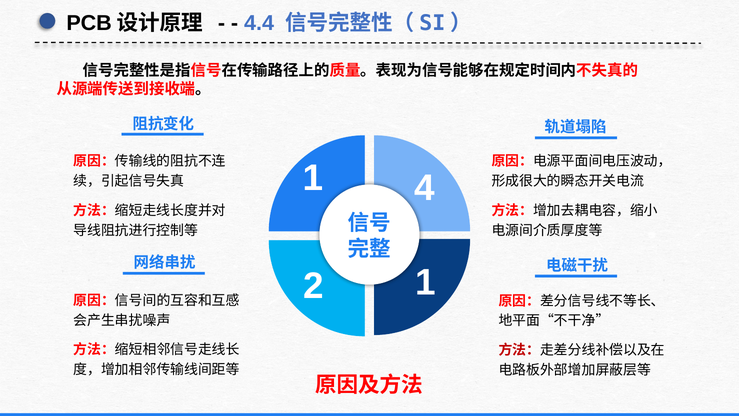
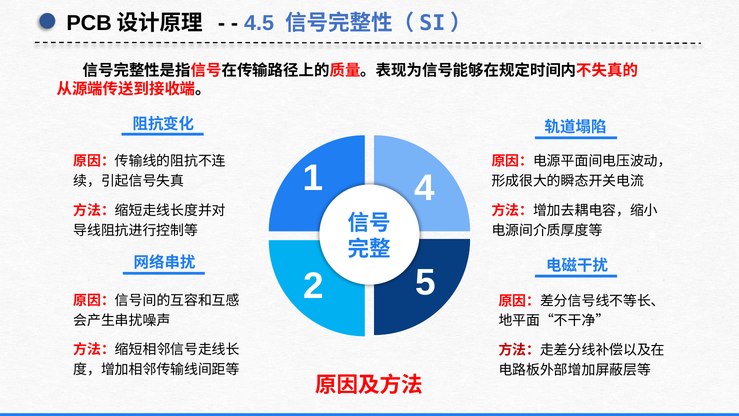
4.4: 4.4 -> 4.5
2 1: 1 -> 5
